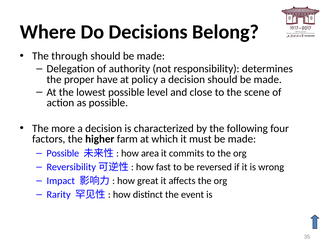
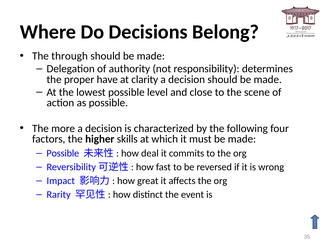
policy: policy -> clarity
farm: farm -> skills
area: area -> deal
